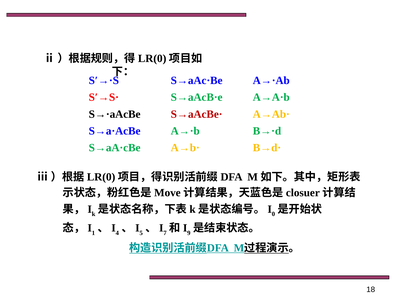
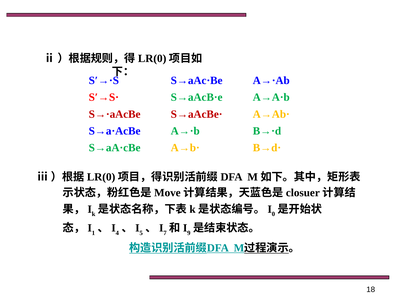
S→·aAcBe colour: black -> red
